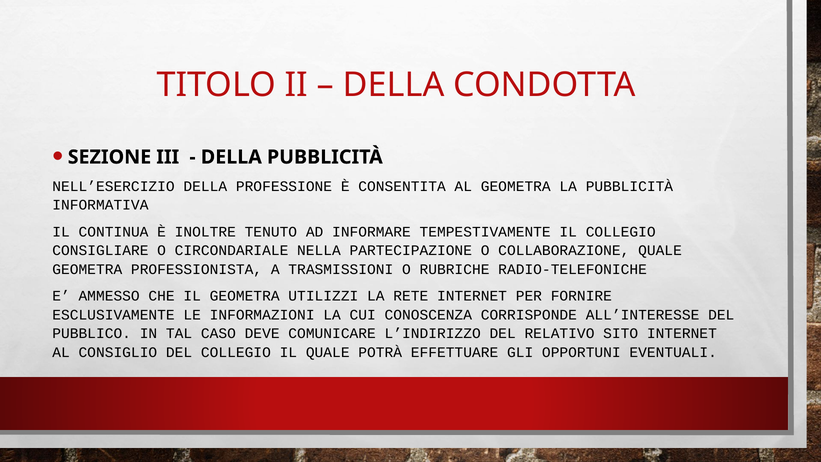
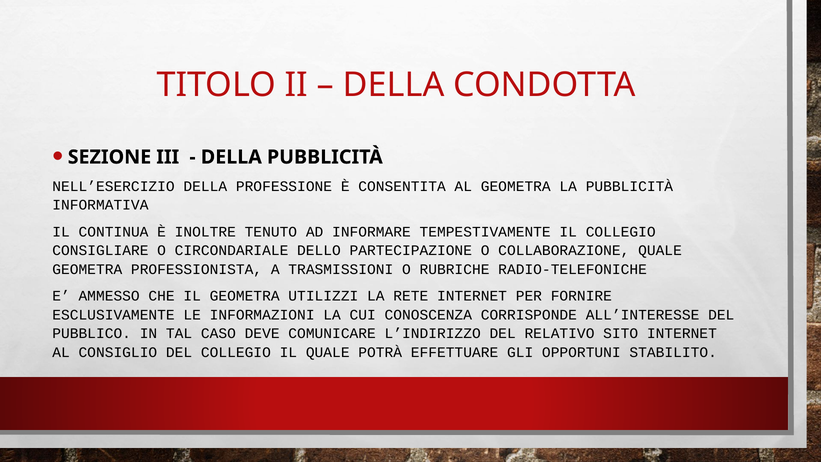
NELLA: NELLA -> DELLO
EVENTUALI: EVENTUALI -> STABILITO
